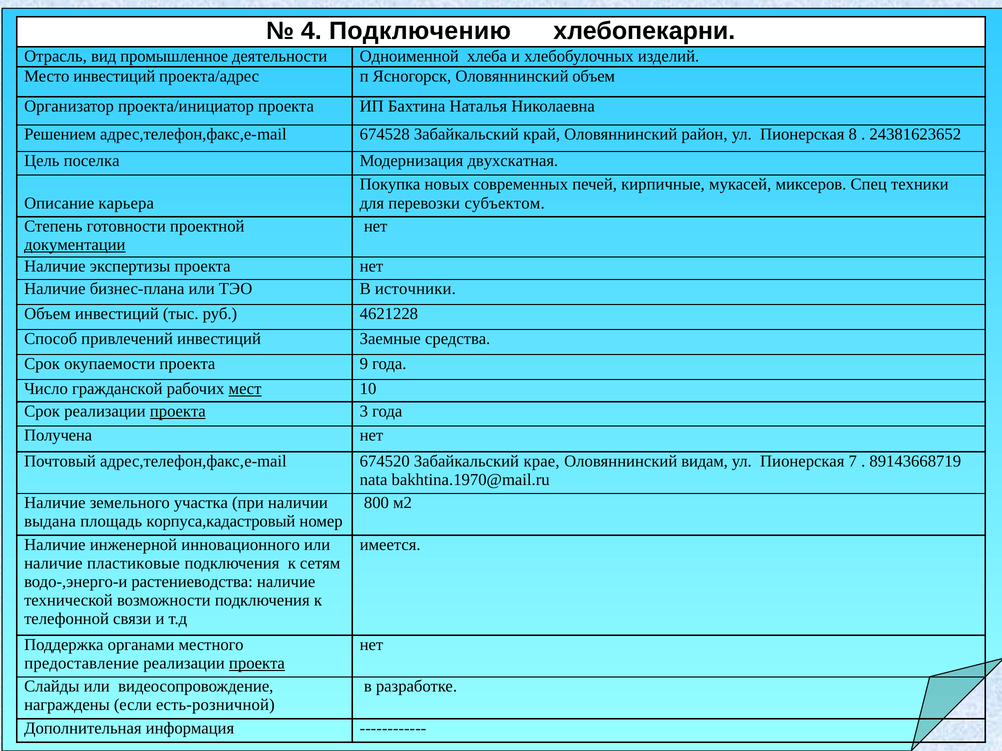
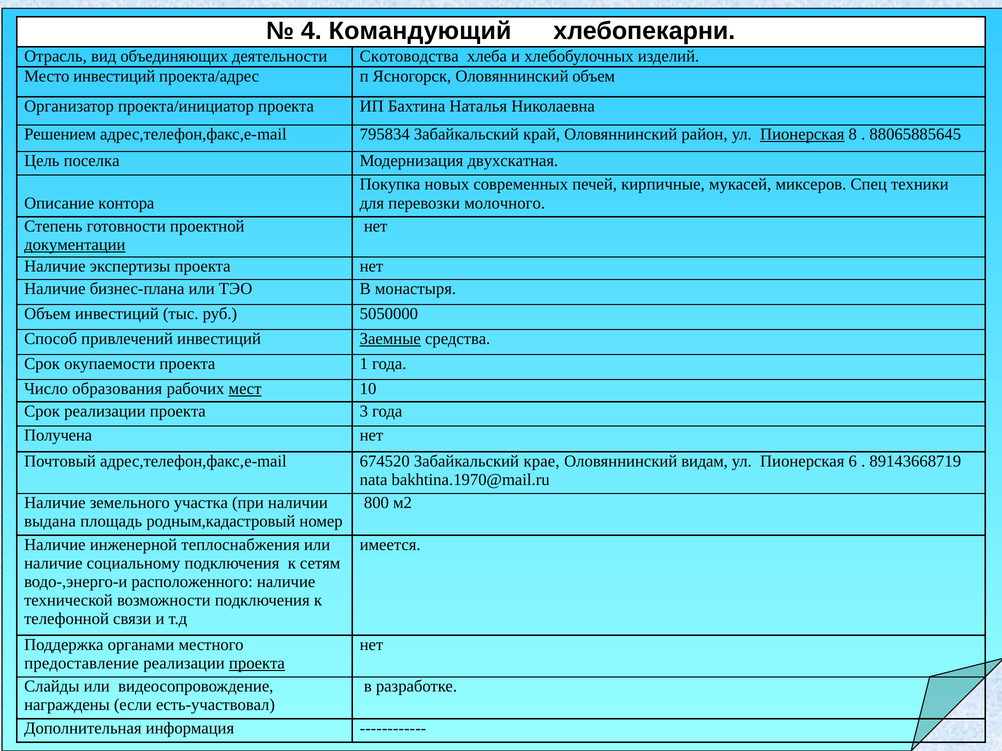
Подключению: Подключению -> Командующий
промышленное: промышленное -> объединяющих
Одноименной: Одноименной -> Скотоводства
674528: 674528 -> 795834
Пионерская at (802, 135) underline: none -> present
24381623652: 24381623652 -> 88065885645
карьера: карьера -> контора
субъектом: субъектом -> молочного
источники: источники -> монастыря
4621228: 4621228 -> 5050000
Заемные underline: none -> present
9: 9 -> 1
гражданской: гражданской -> образования
проекта at (178, 411) underline: present -> none
7: 7 -> 6
корпуса,кадастровый: корпуса,кадастровый -> родным,кадастровый
инновационного: инновационного -> теплоснабжения
пластиковые: пластиковые -> социальному
растениеводства: растениеводства -> расположенного
есть-розничной: есть-розничной -> есть-участвовал
